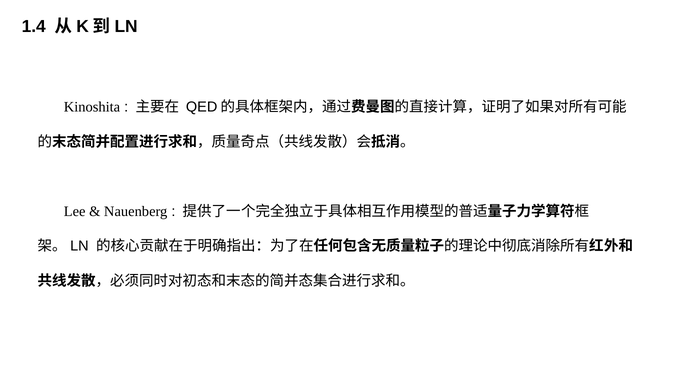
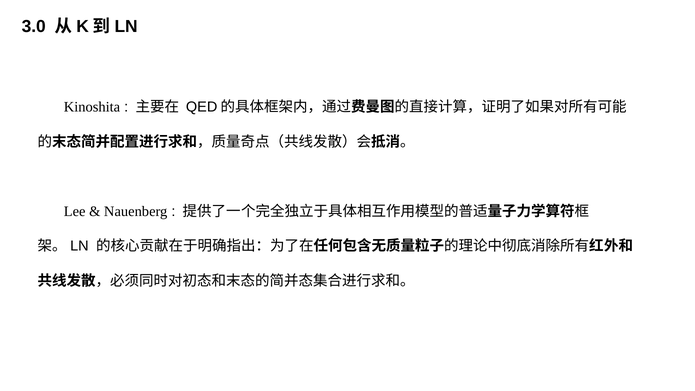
1.4: 1.4 -> 3.0
